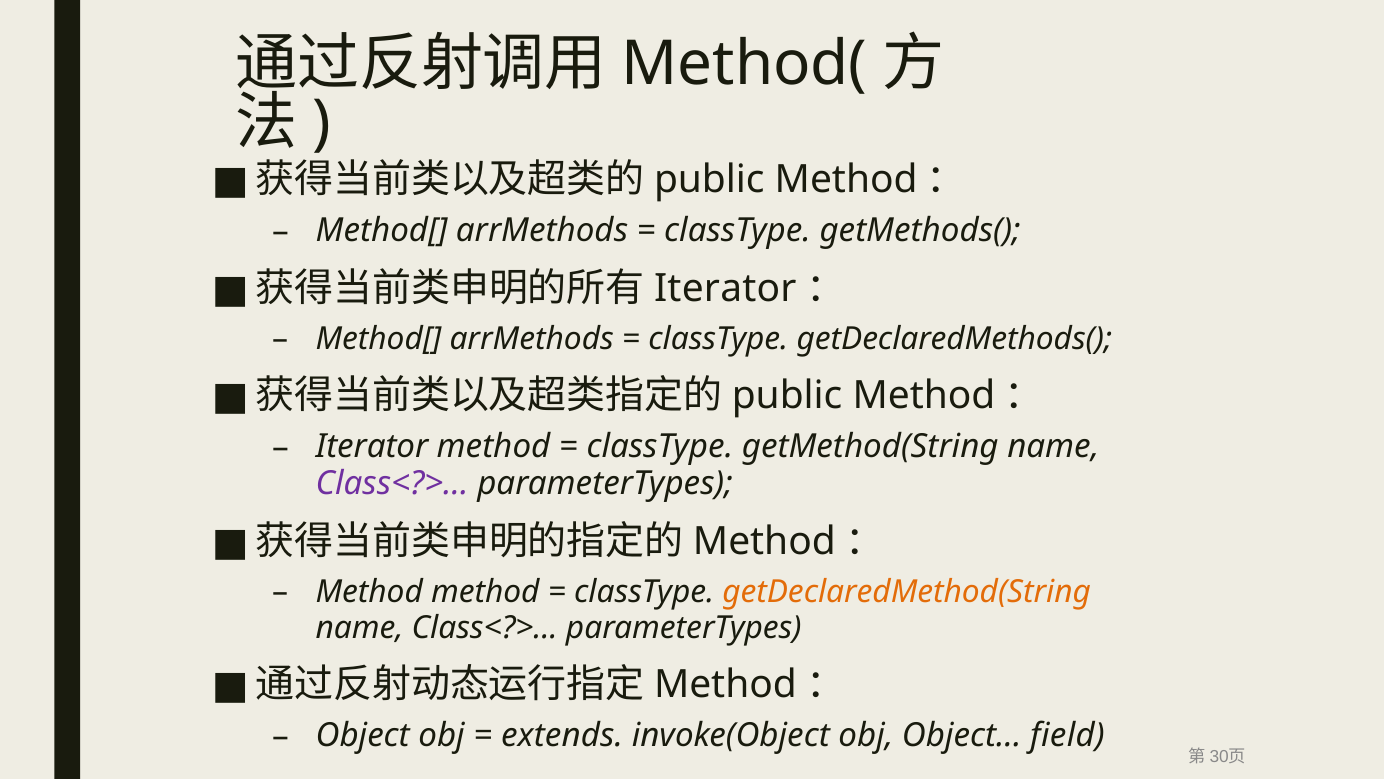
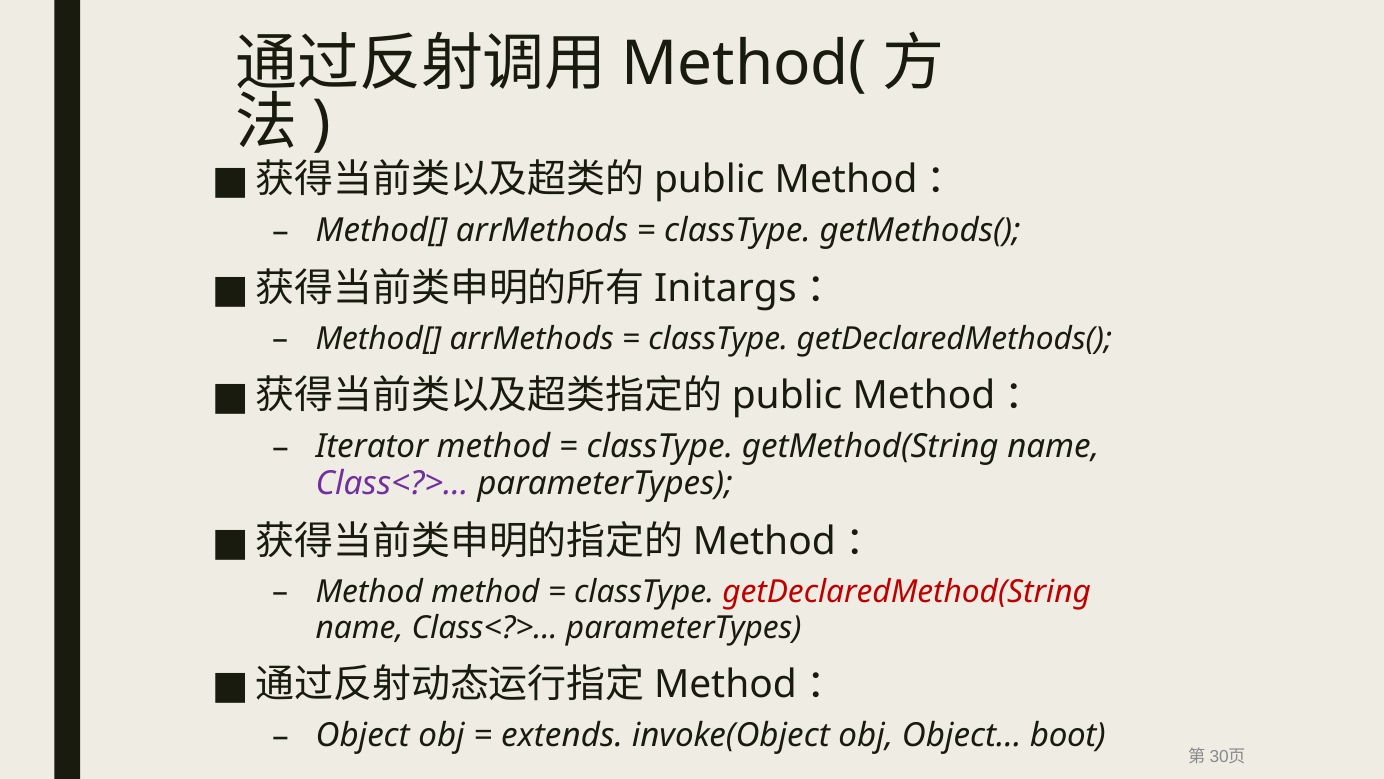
Iterator at (725, 288): Iterator -> Initargs
getDeclaredMethod(String colour: orange -> red
field: field -> boot
